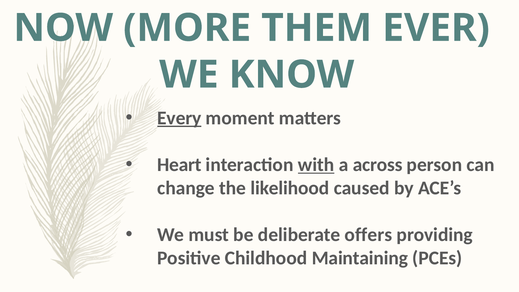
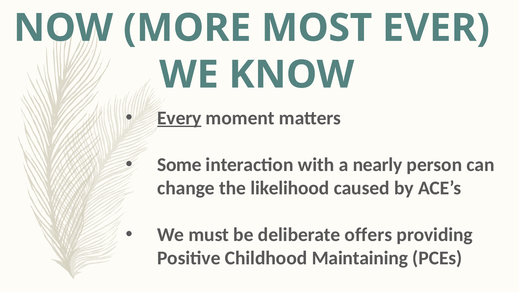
THEM: THEM -> MOST
Heart: Heart -> Some
with underline: present -> none
across: across -> nearly
